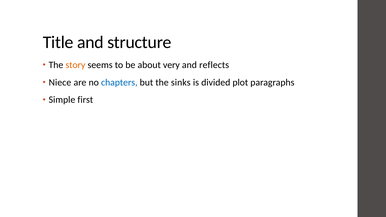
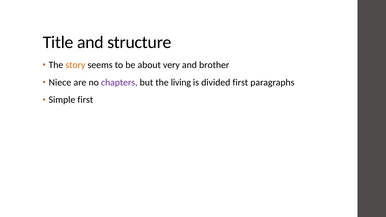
reflects: reflects -> brother
chapters colour: blue -> purple
sinks: sinks -> living
divided plot: plot -> first
